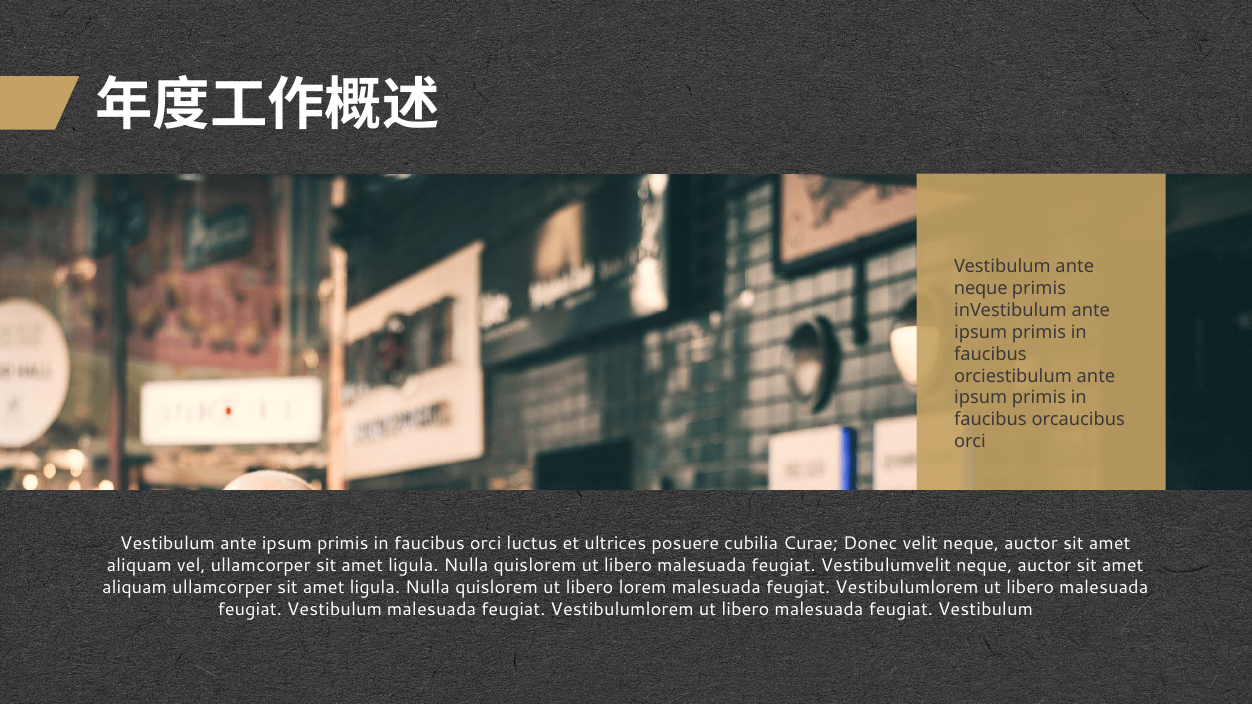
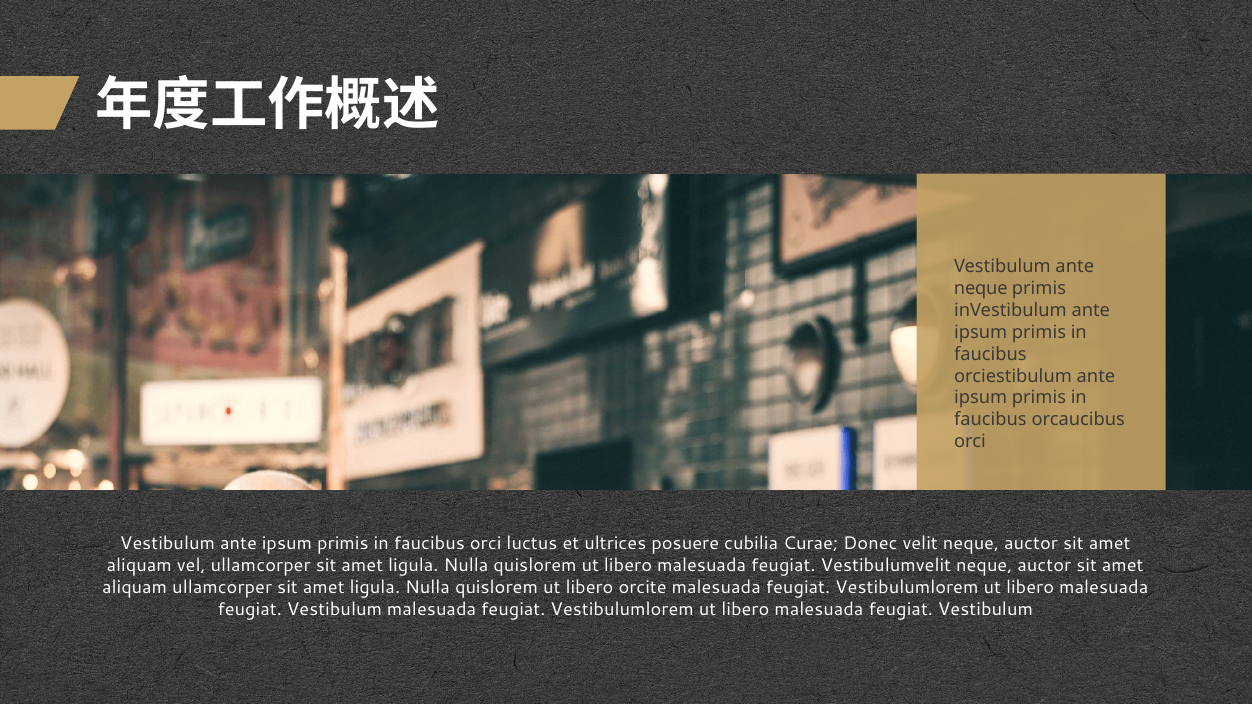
lorem: lorem -> orcite
